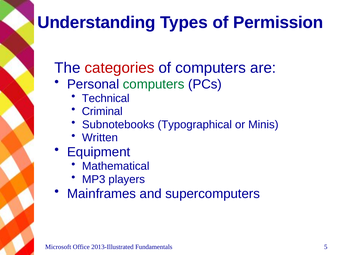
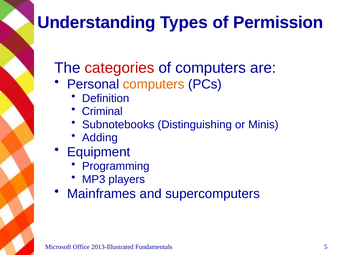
computers at (154, 84) colour: green -> orange
Technical: Technical -> Definition
Typographical: Typographical -> Distinguishing
Written: Written -> Adding
Mathematical: Mathematical -> Programming
